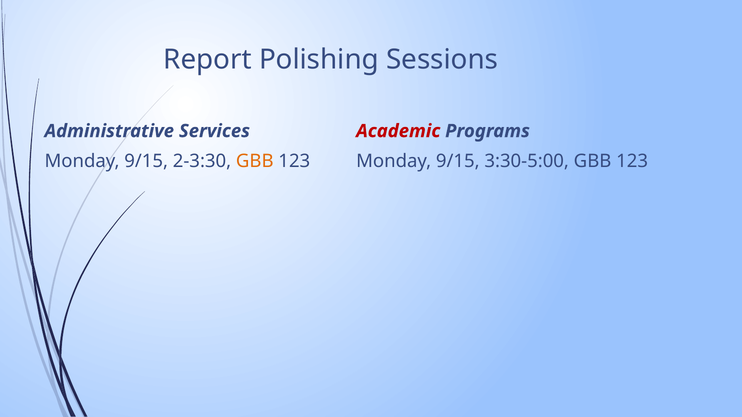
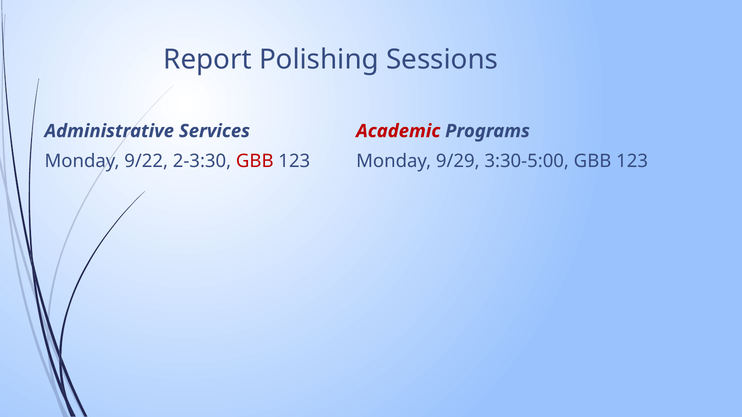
9/15 at (146, 161): 9/15 -> 9/22
GBB at (255, 161) colour: orange -> red
9/15 at (458, 161): 9/15 -> 9/29
